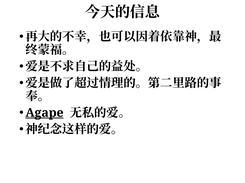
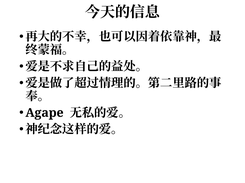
Agape underline: present -> none
